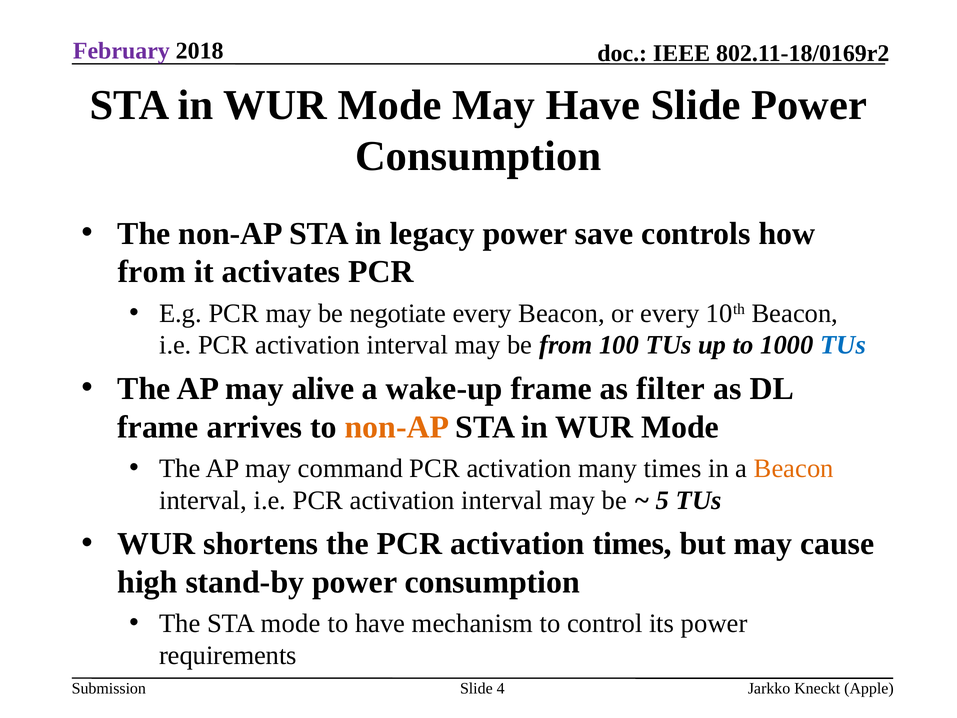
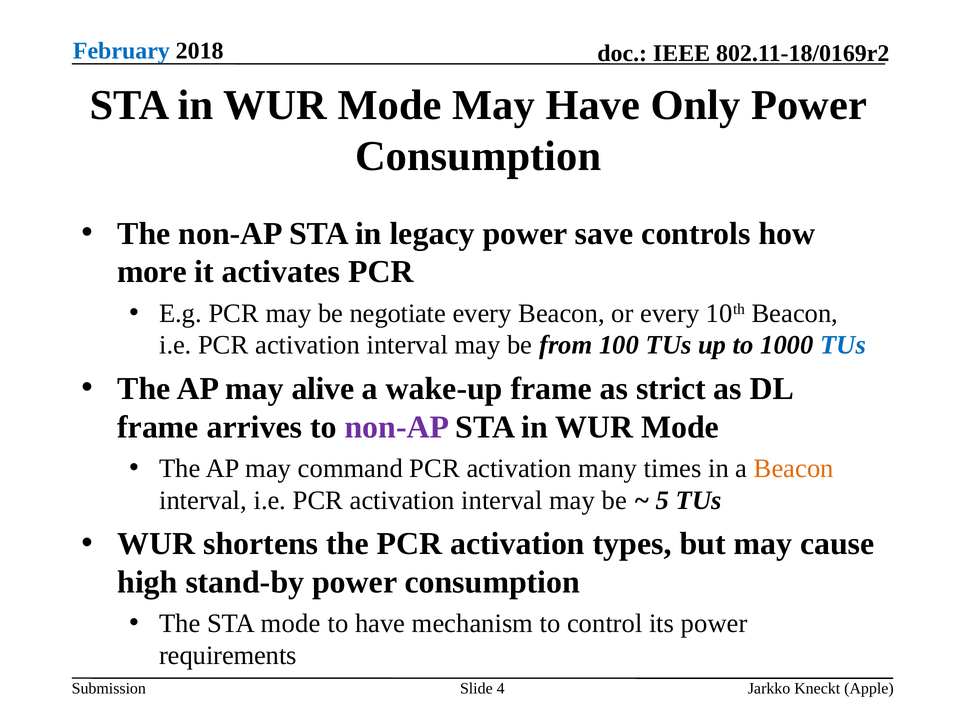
February colour: purple -> blue
Have Slide: Slide -> Only
from at (152, 272): from -> more
filter: filter -> strict
non-AP at (397, 427) colour: orange -> purple
activation times: times -> types
